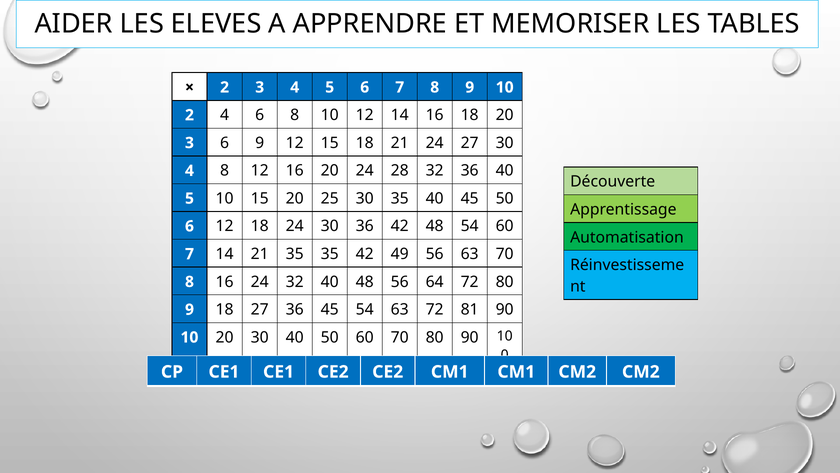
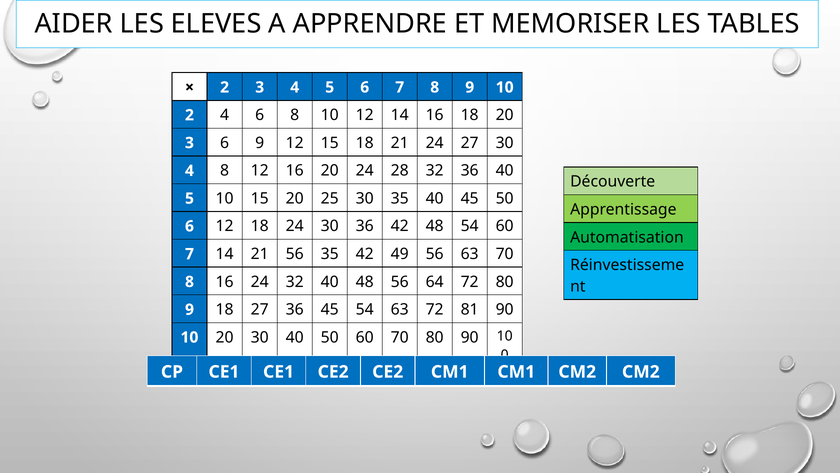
21 35: 35 -> 56
